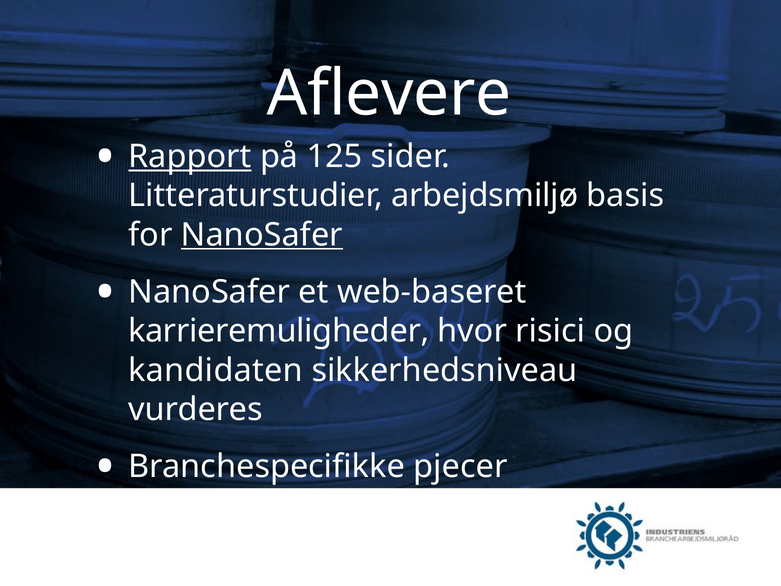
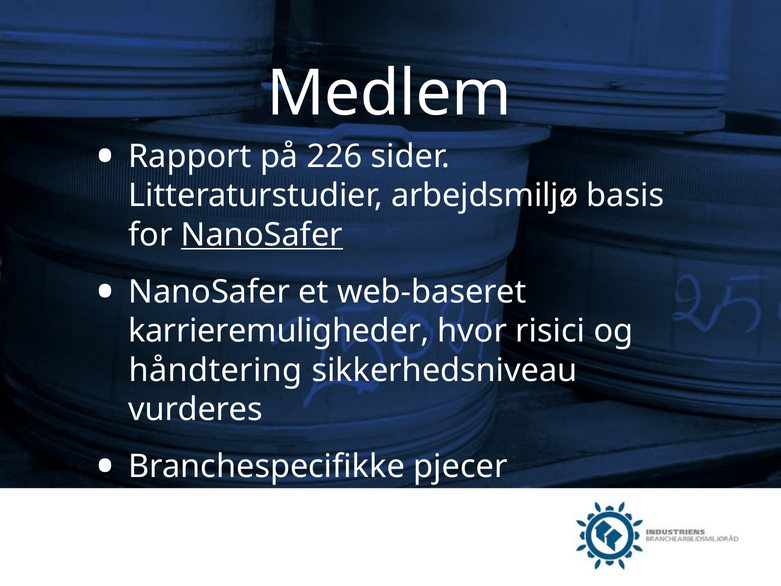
Aflevere: Aflevere -> Medlem
Rapport underline: present -> none
125: 125 -> 226
kandidaten: kandidaten -> håndtering
